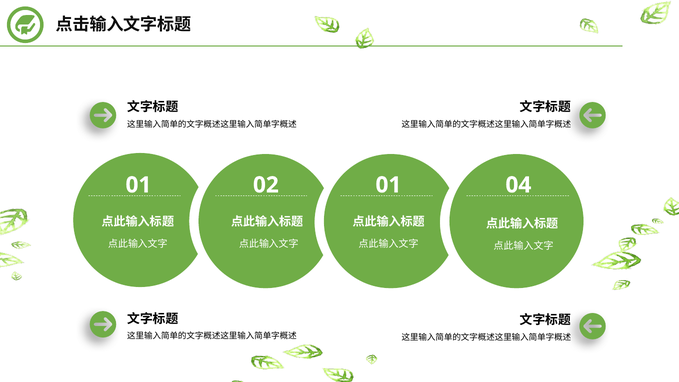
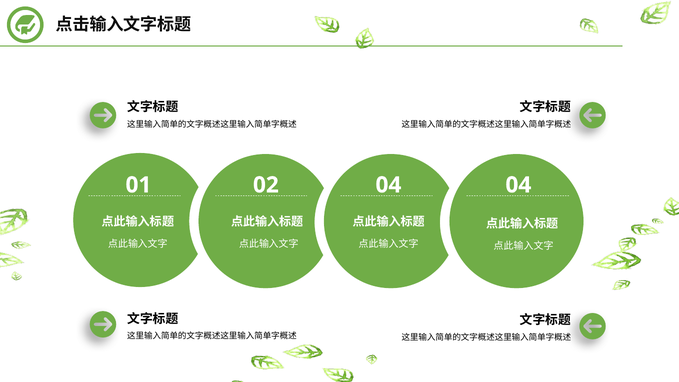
02 01: 01 -> 04
